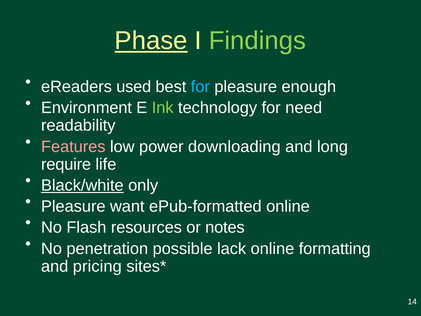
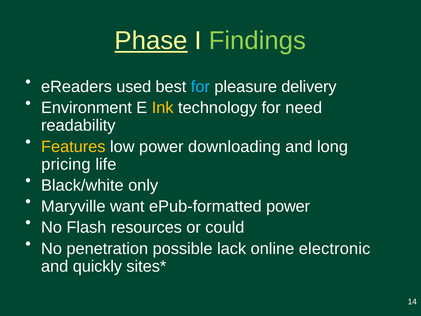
enough: enough -> delivery
Ink colour: light green -> yellow
Features colour: pink -> yellow
require: require -> pricing
Black/white underline: present -> none
Pleasure at (73, 206): Pleasure -> Maryville
ePub-formatted online: online -> power
notes: notes -> could
formatting: formatting -> electronic
pricing: pricing -> quickly
